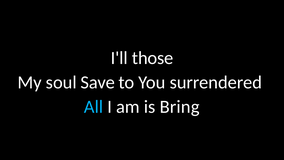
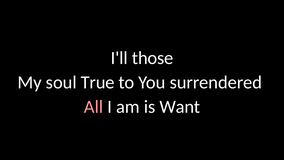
Save: Save -> True
All colour: light blue -> pink
Bring: Bring -> Want
